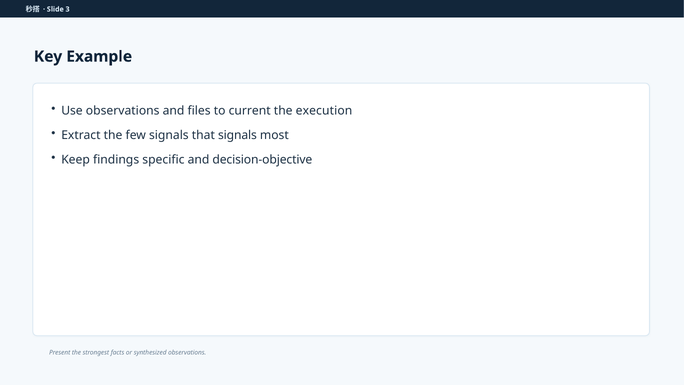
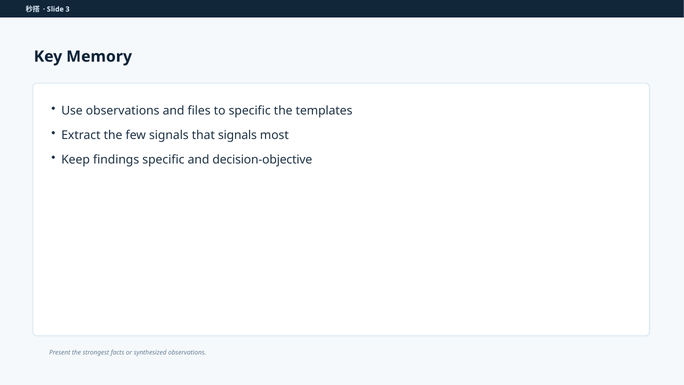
Example: Example -> Memory
to current: current -> specific
execution: execution -> templates
